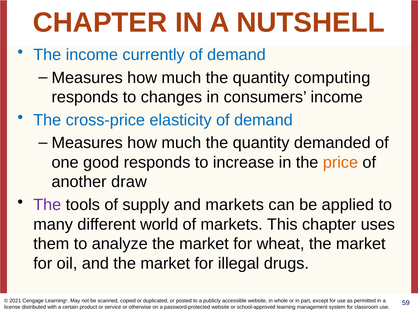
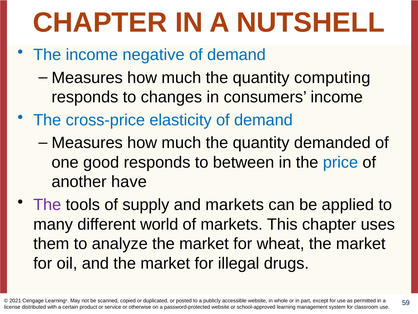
currently: currently -> negative
increase: increase -> between
price colour: orange -> blue
draw: draw -> have
